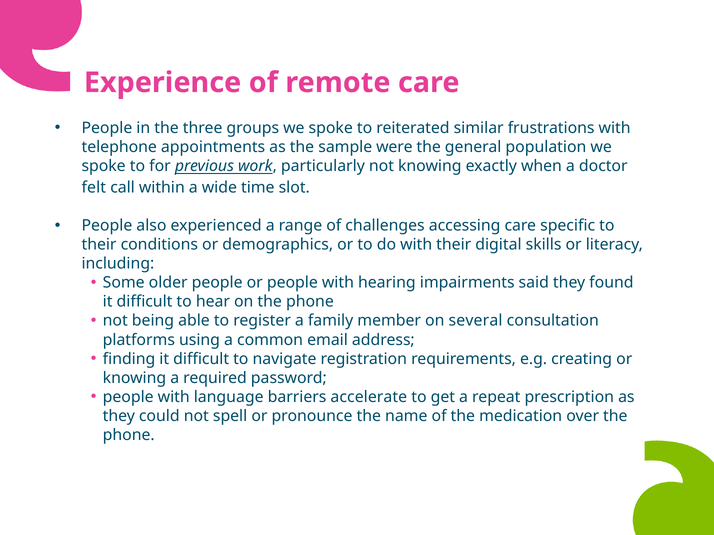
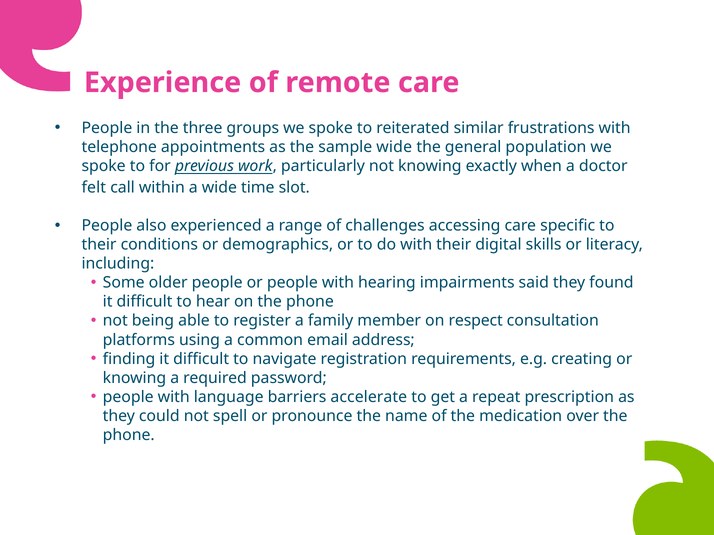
sample were: were -> wide
several: several -> respect
